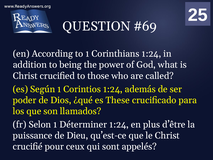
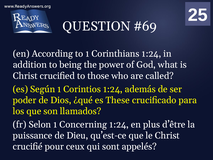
Déterminer: Déterminer -> Concerning
